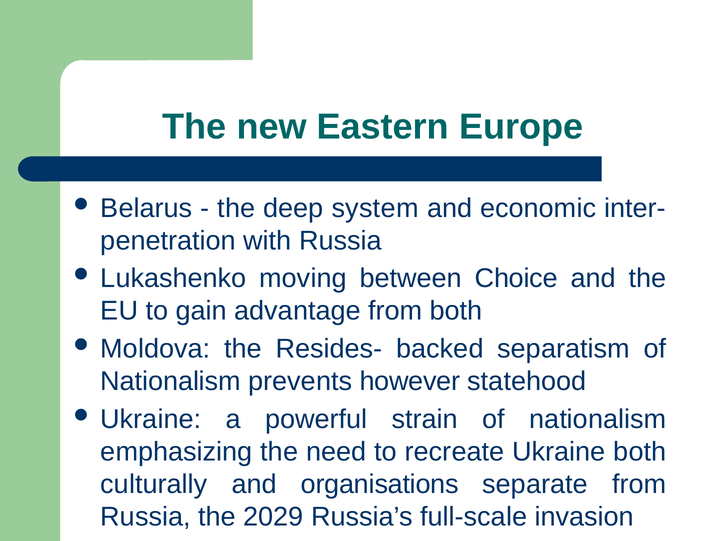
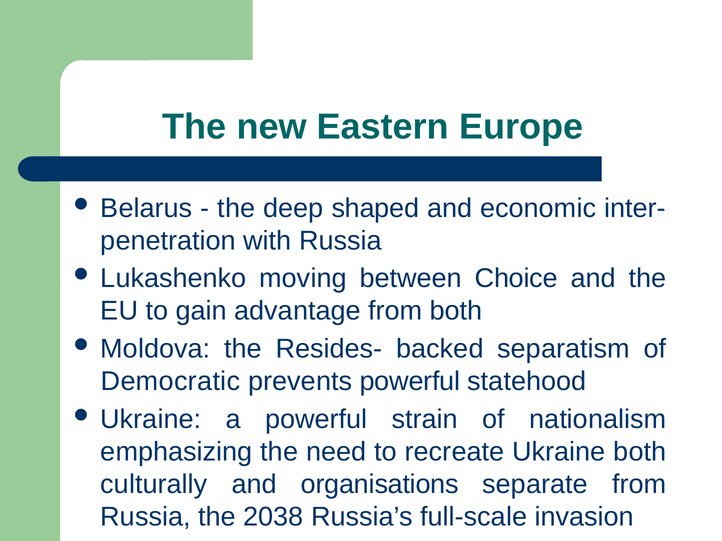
system: system -> shaped
Nationalism at (171, 382): Nationalism -> Democratic
prevents however: however -> powerful
2029: 2029 -> 2038
